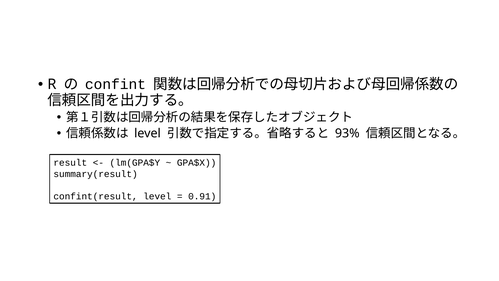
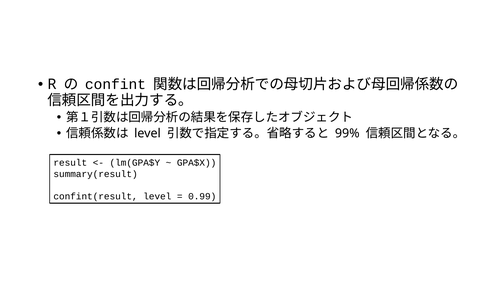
93%: 93% -> 99%
0.91: 0.91 -> 0.99
